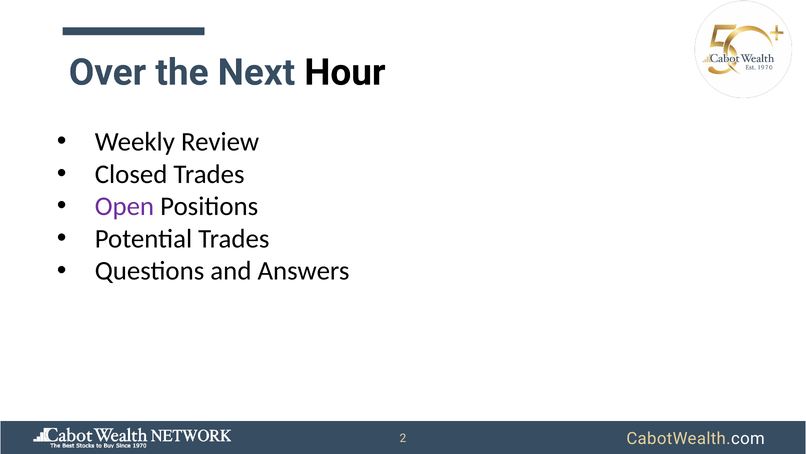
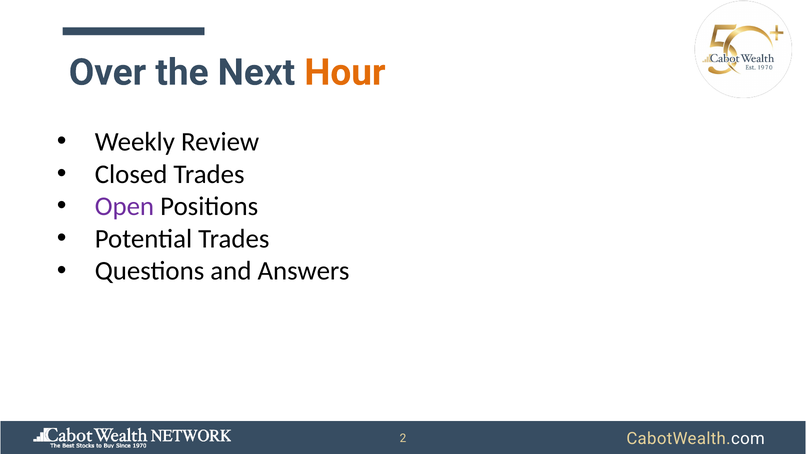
Hour colour: black -> orange
